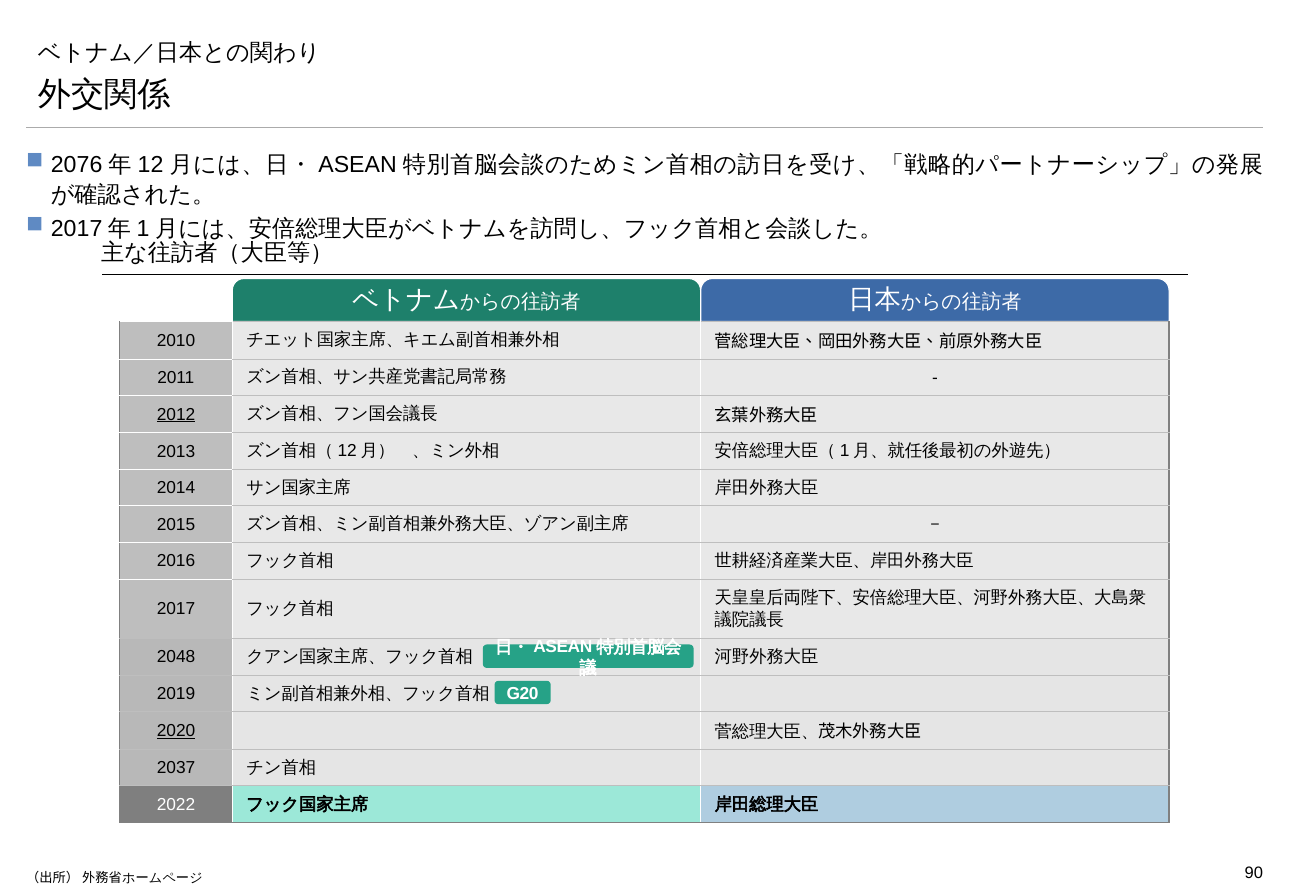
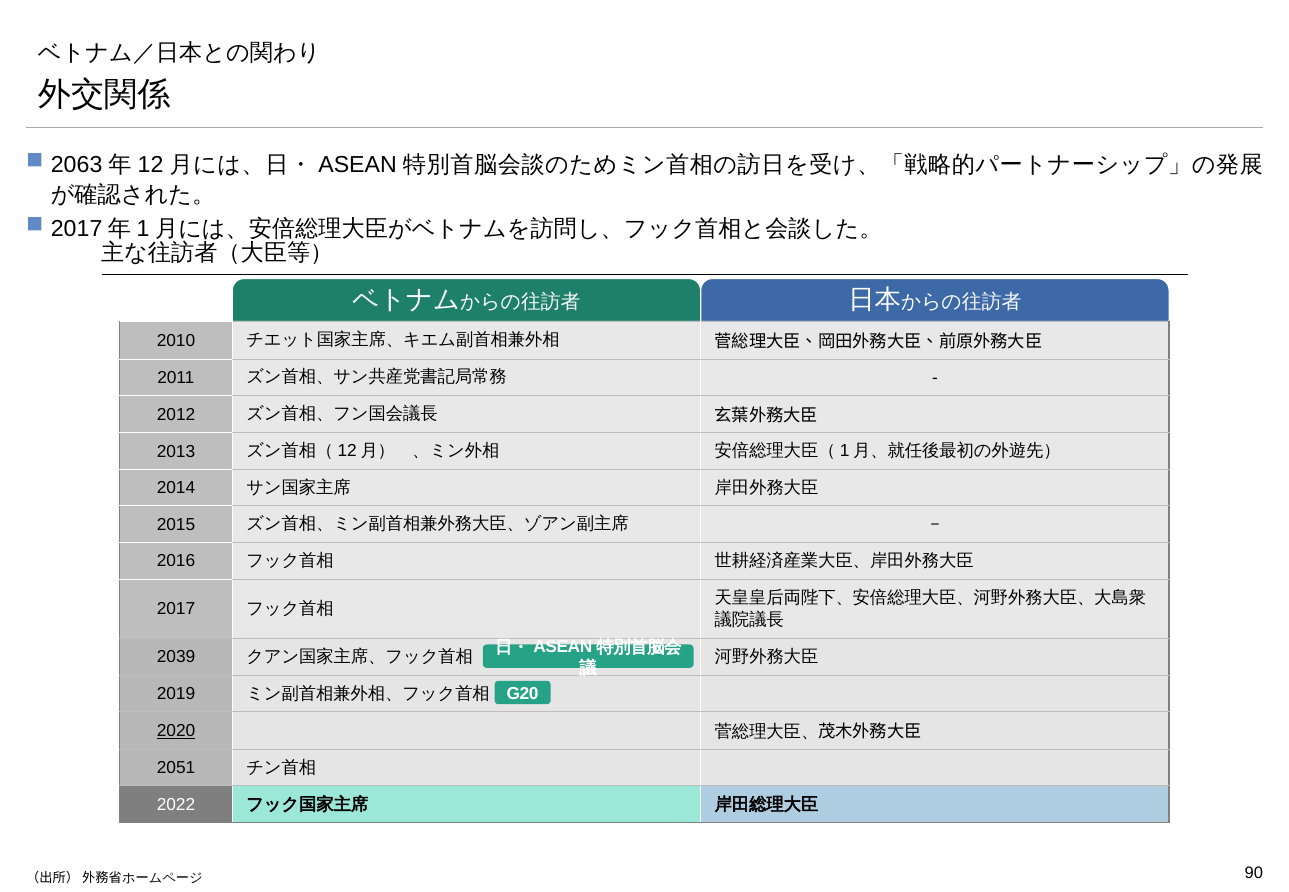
2076: 2076 -> 2063
2012 underline: present -> none
2048: 2048 -> 2039
2037: 2037 -> 2051
